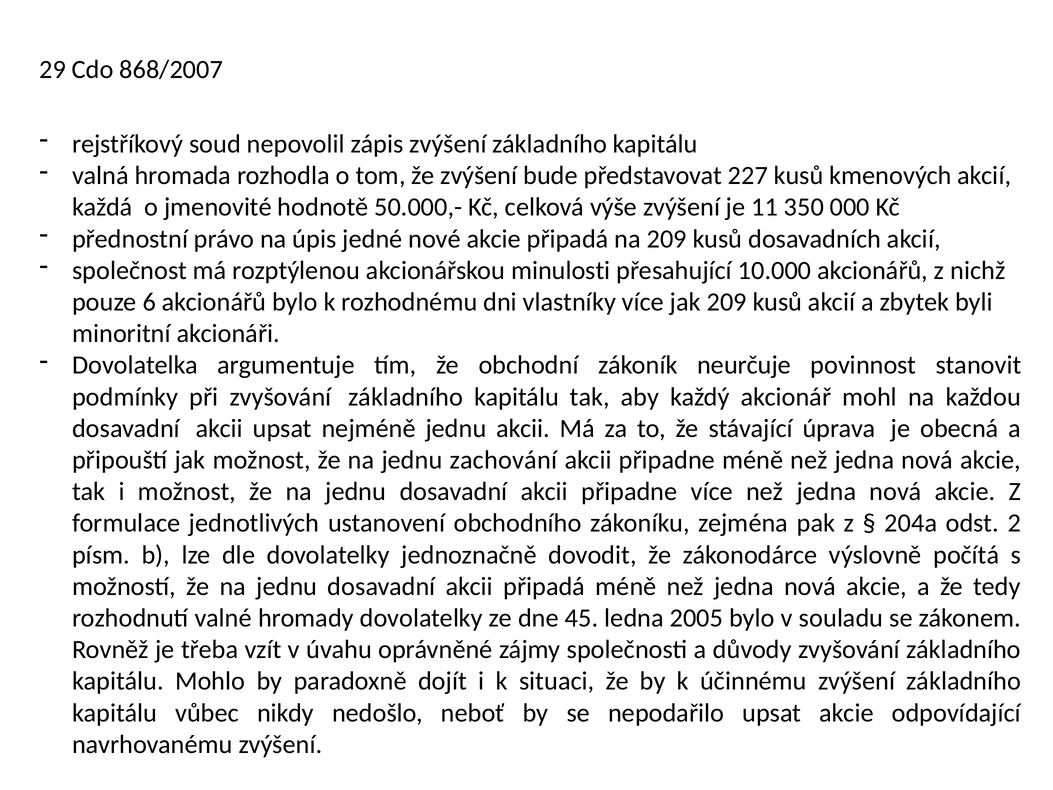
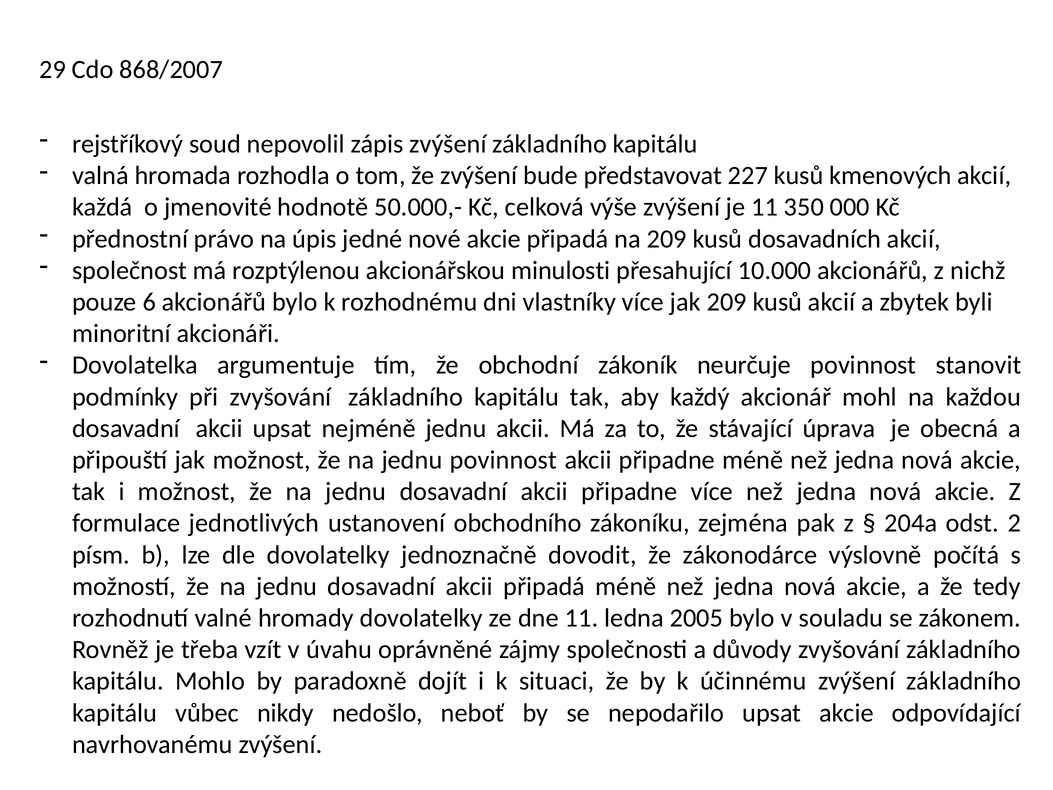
jednu zachování: zachování -> povinnost
dne 45: 45 -> 11
